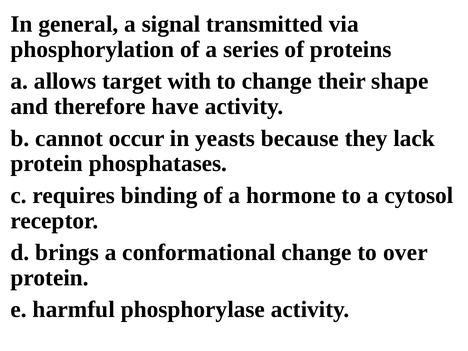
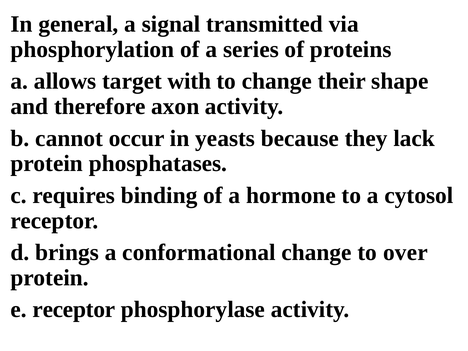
have: have -> axon
e harmful: harmful -> receptor
